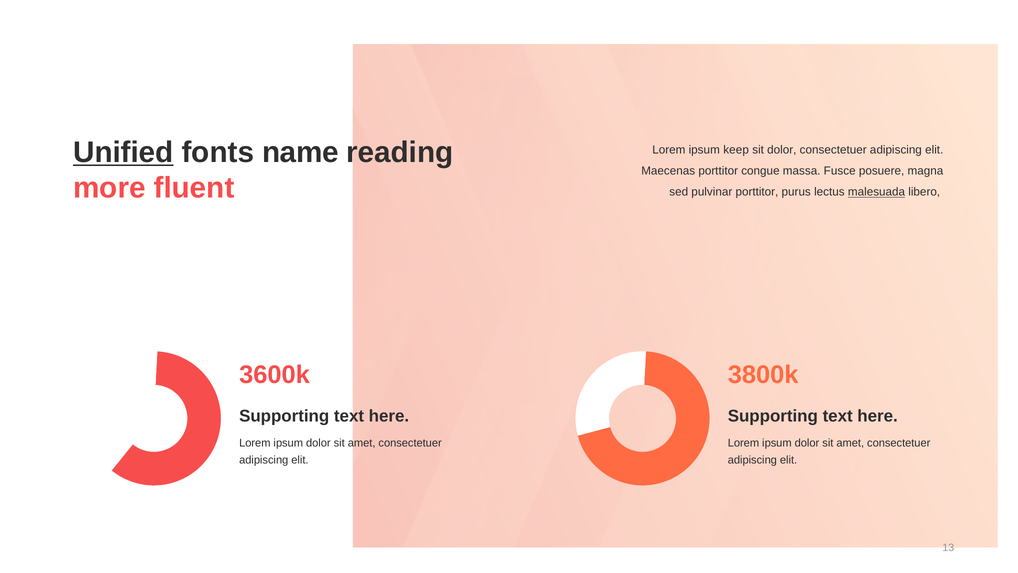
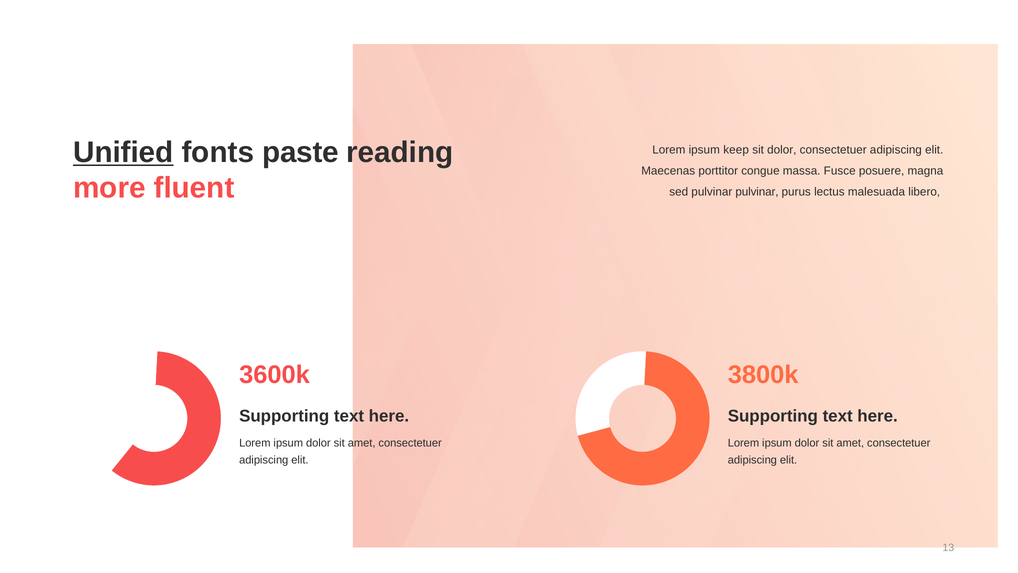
name: name -> paste
pulvinar porttitor: porttitor -> pulvinar
malesuada underline: present -> none
